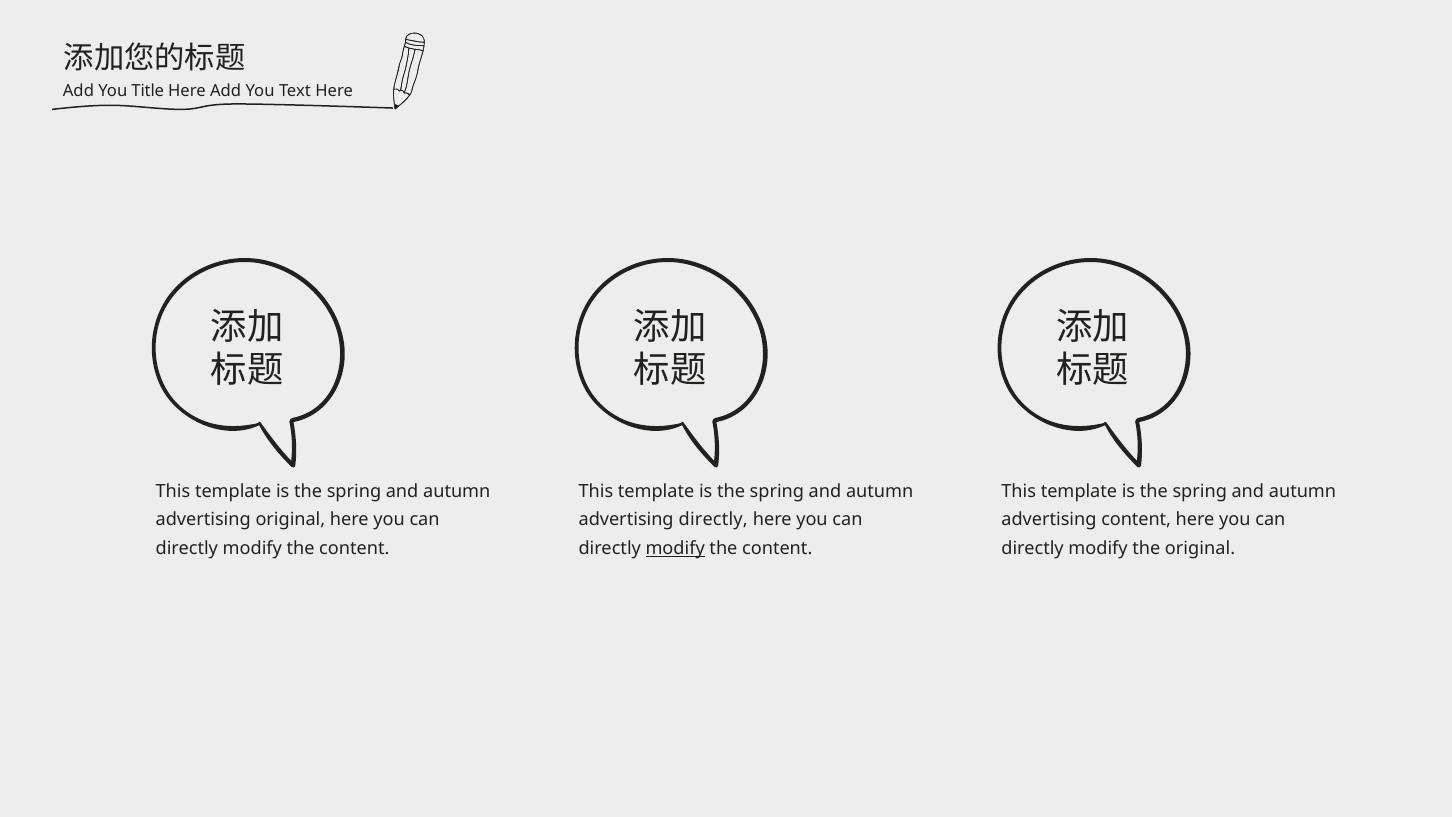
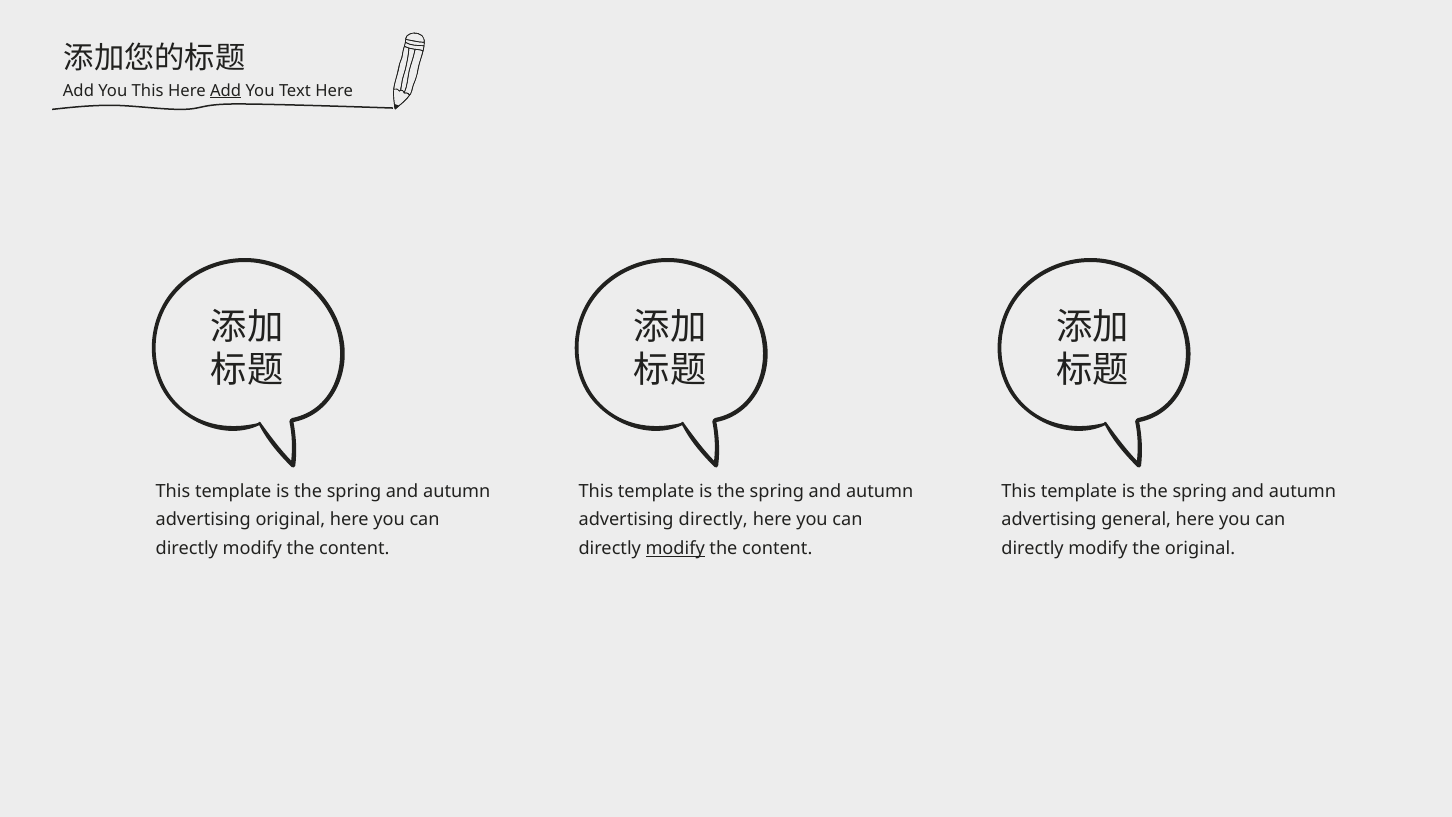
You Title: Title -> This
Add at (226, 91) underline: none -> present
advertising content: content -> general
